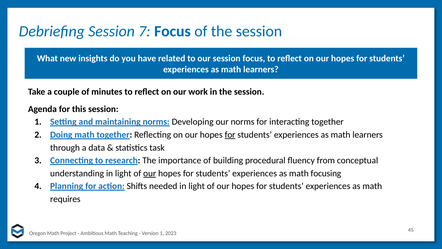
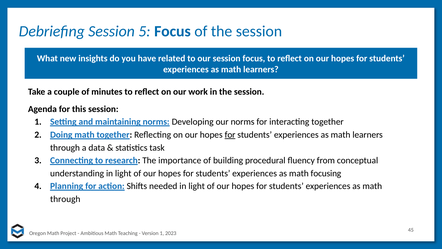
7: 7 -> 5
our at (150, 173) underline: present -> none
requires at (65, 199): requires -> through
